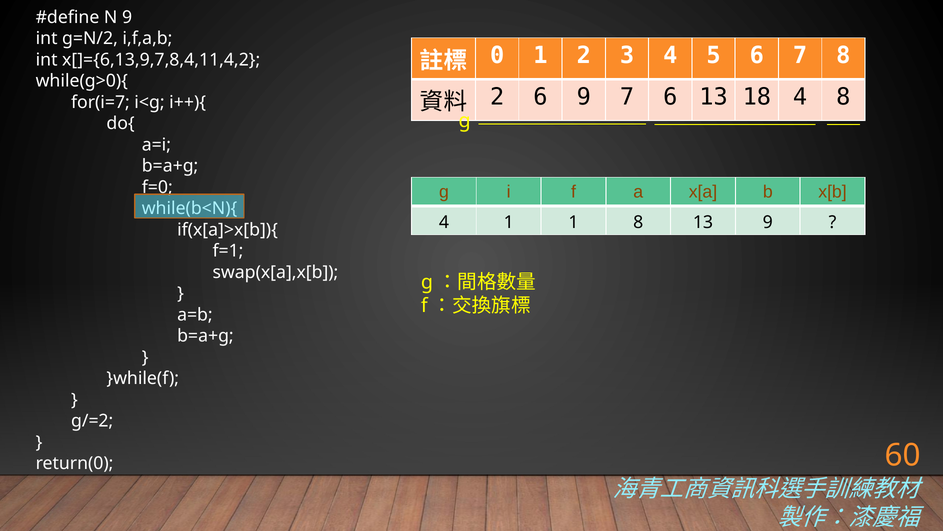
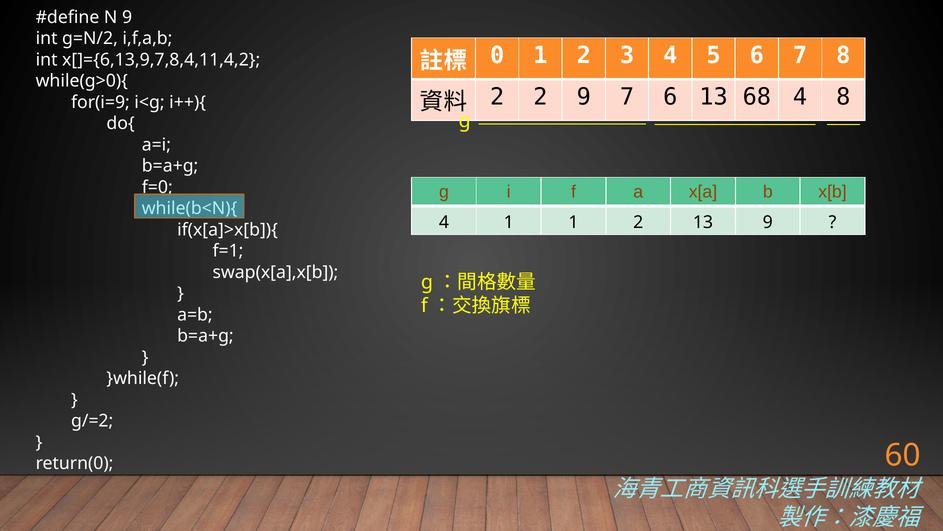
2 6: 6 -> 2
18: 18 -> 68
for(i=7: for(i=7 -> for(i=9
1 1 8: 8 -> 2
